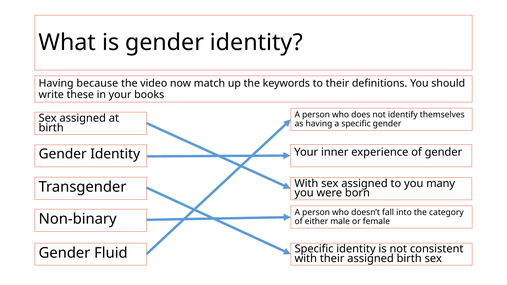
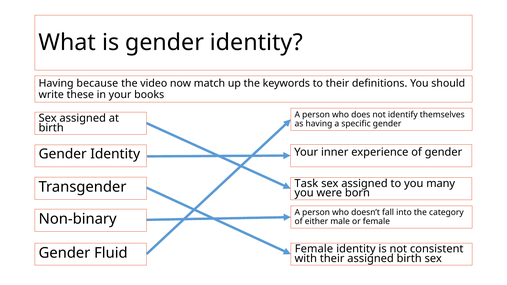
With at (306, 183): With -> Task
Specific at (314, 249): Specific -> Female
